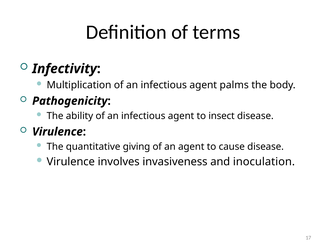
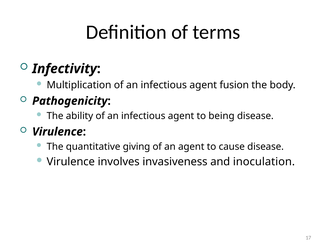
palms: palms -> fusion
insect: insect -> being
